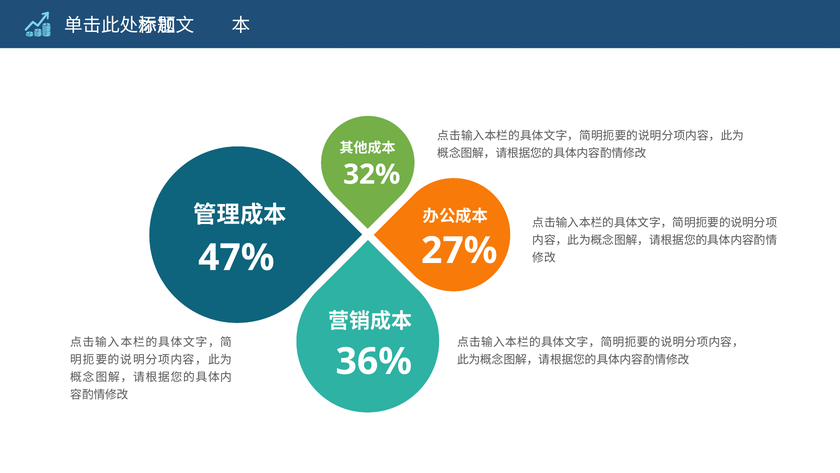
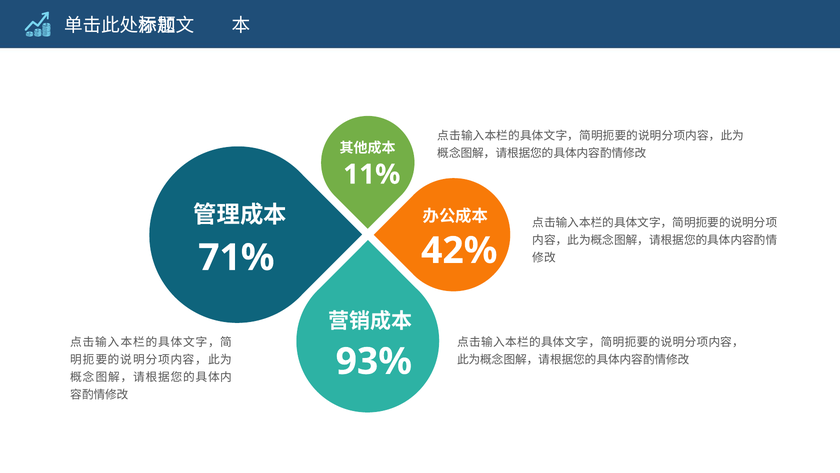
32%: 32% -> 11%
27%: 27% -> 42%
47%: 47% -> 71%
36%: 36% -> 93%
